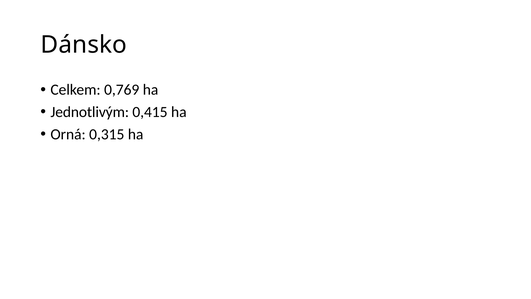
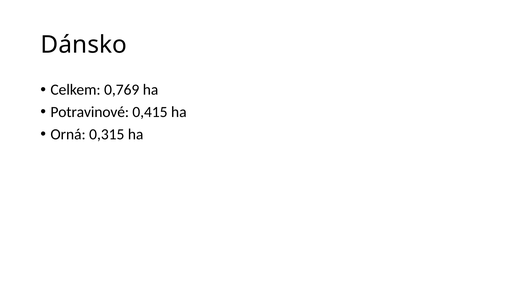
Jednotlivým: Jednotlivým -> Potravinové
